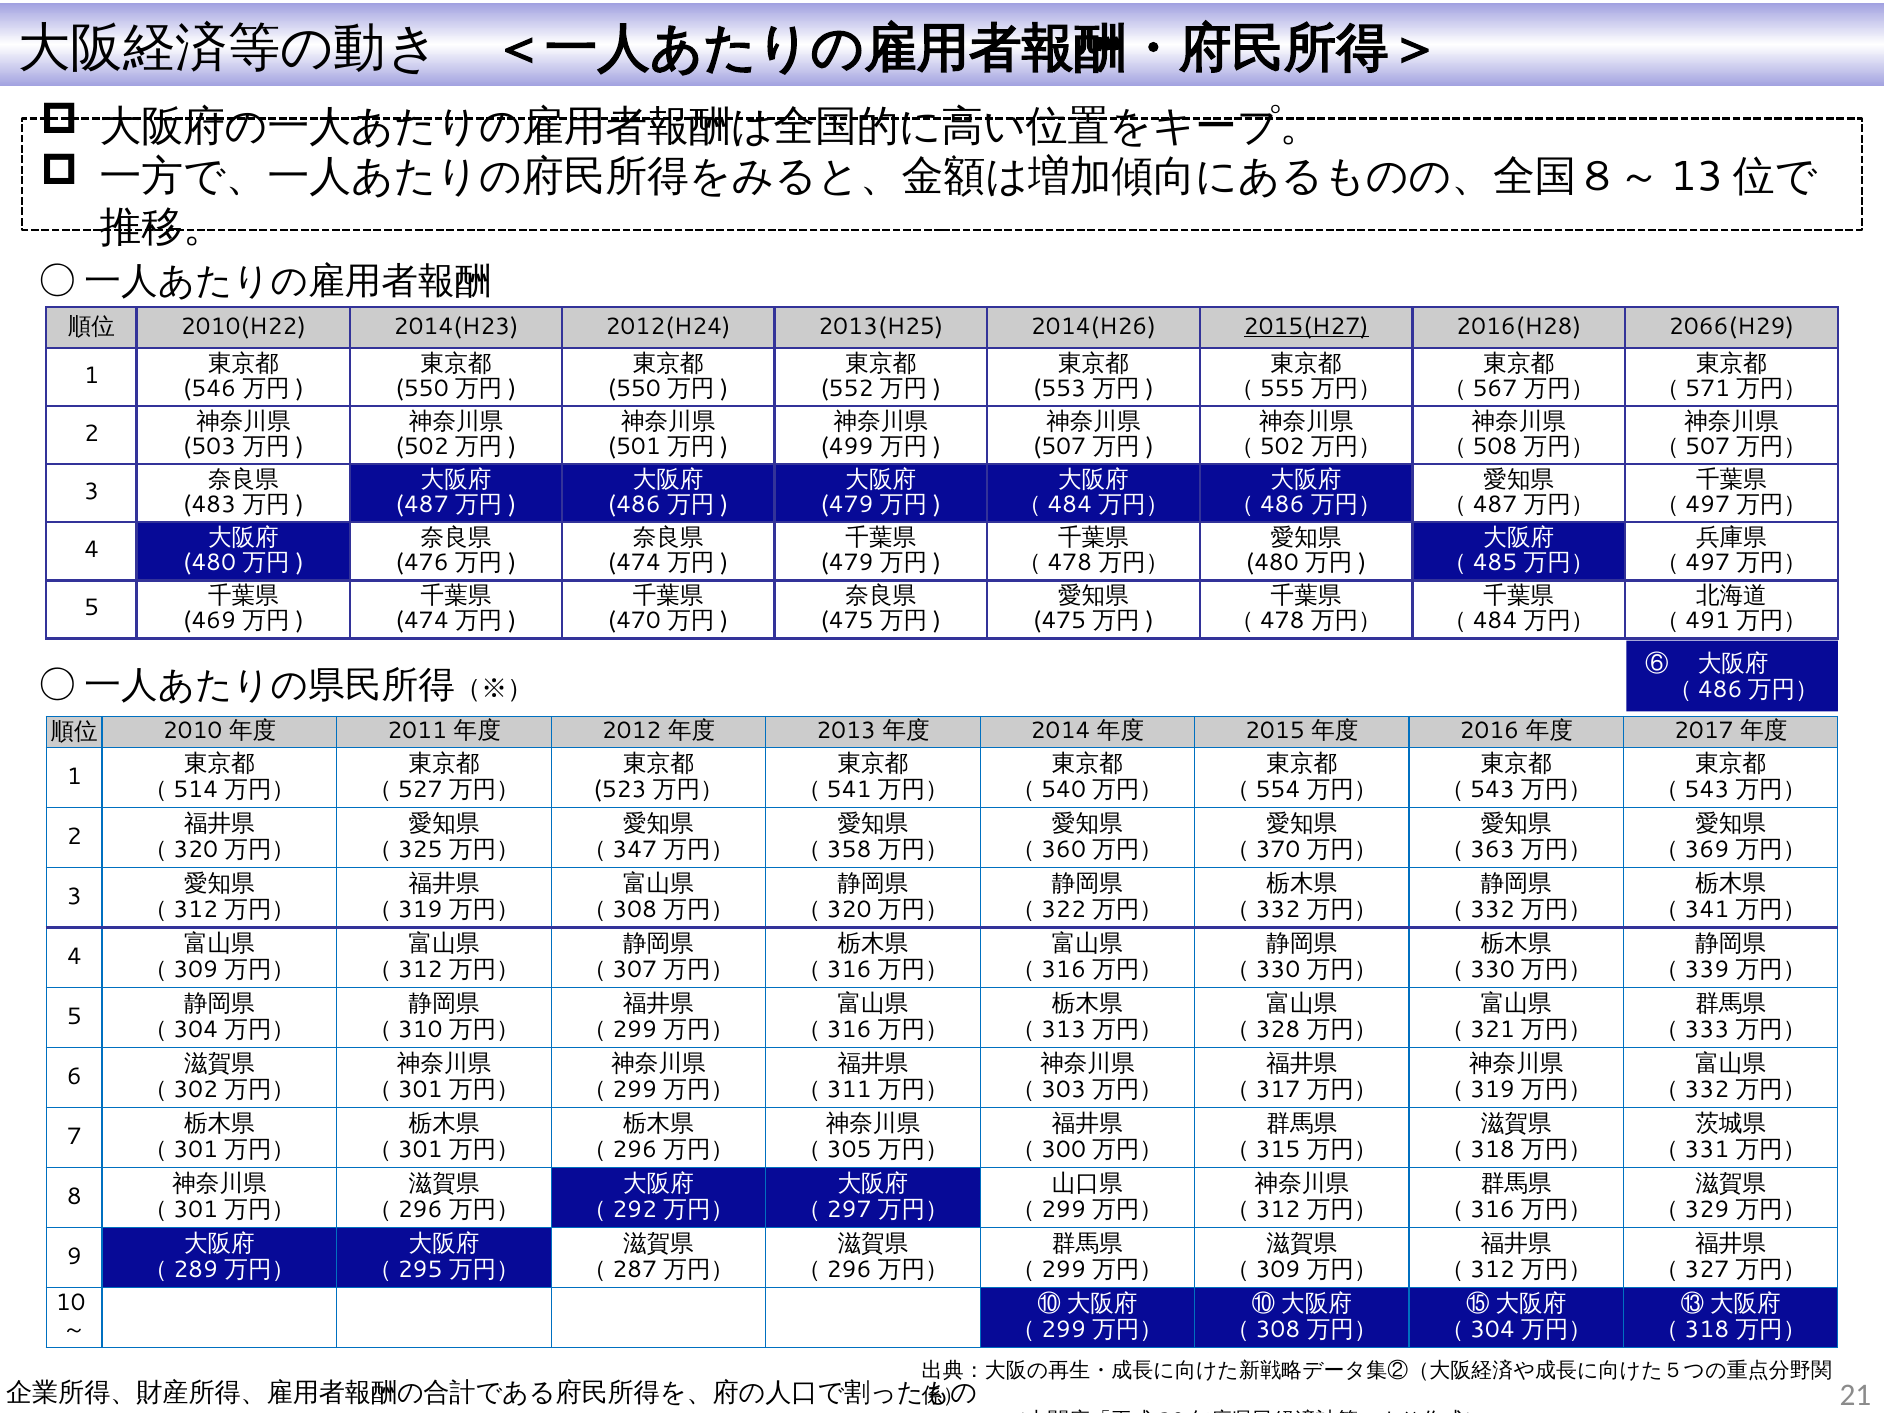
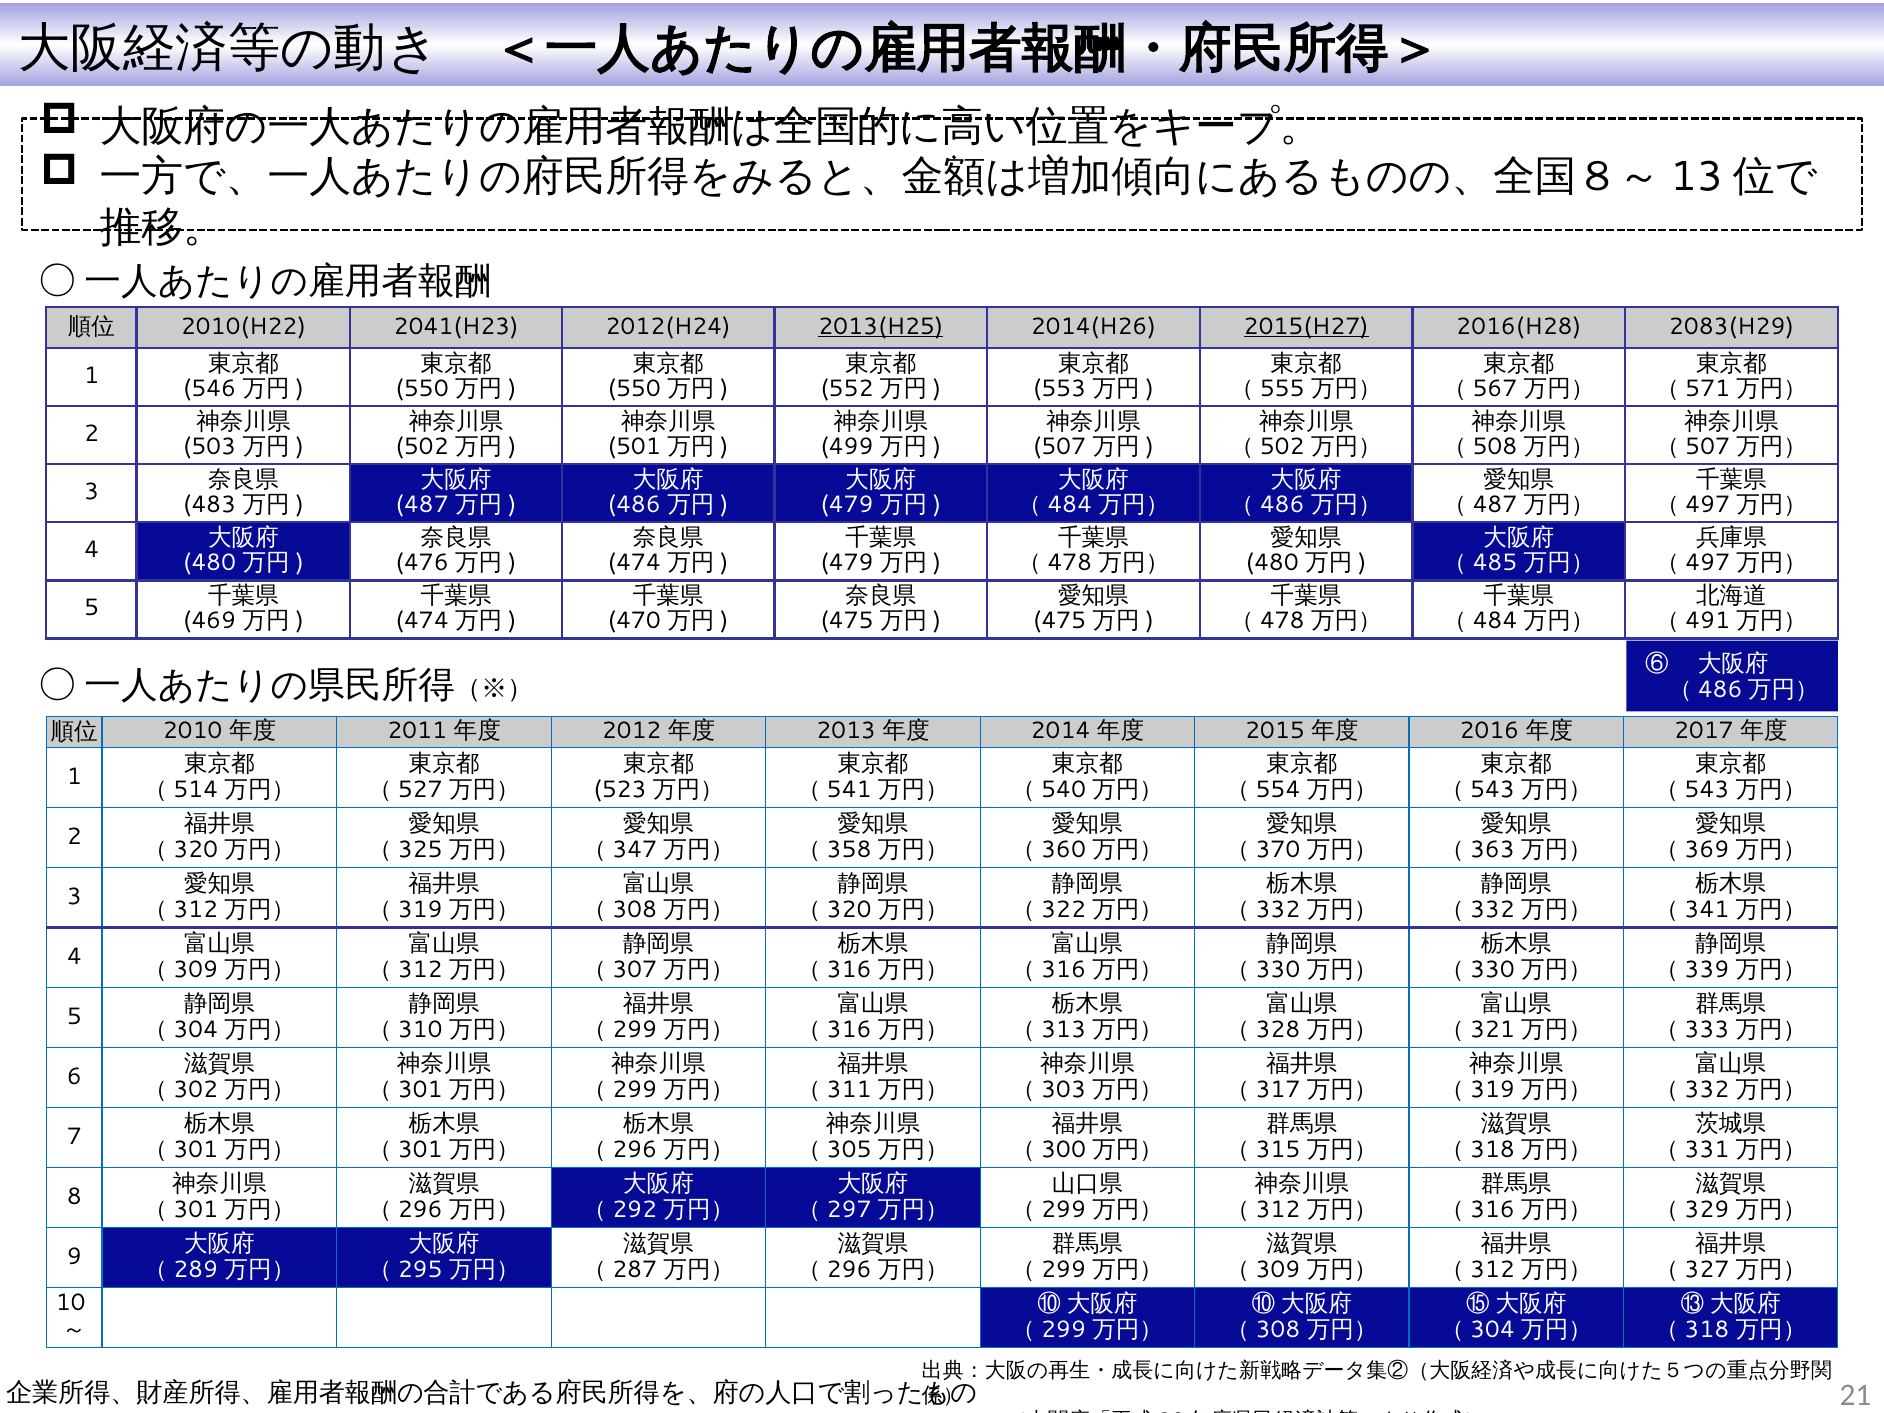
2014(H23: 2014(H23 -> 2041(H23
2013(H25 underline: none -> present
2066(H29: 2066(H29 -> 2083(H29
